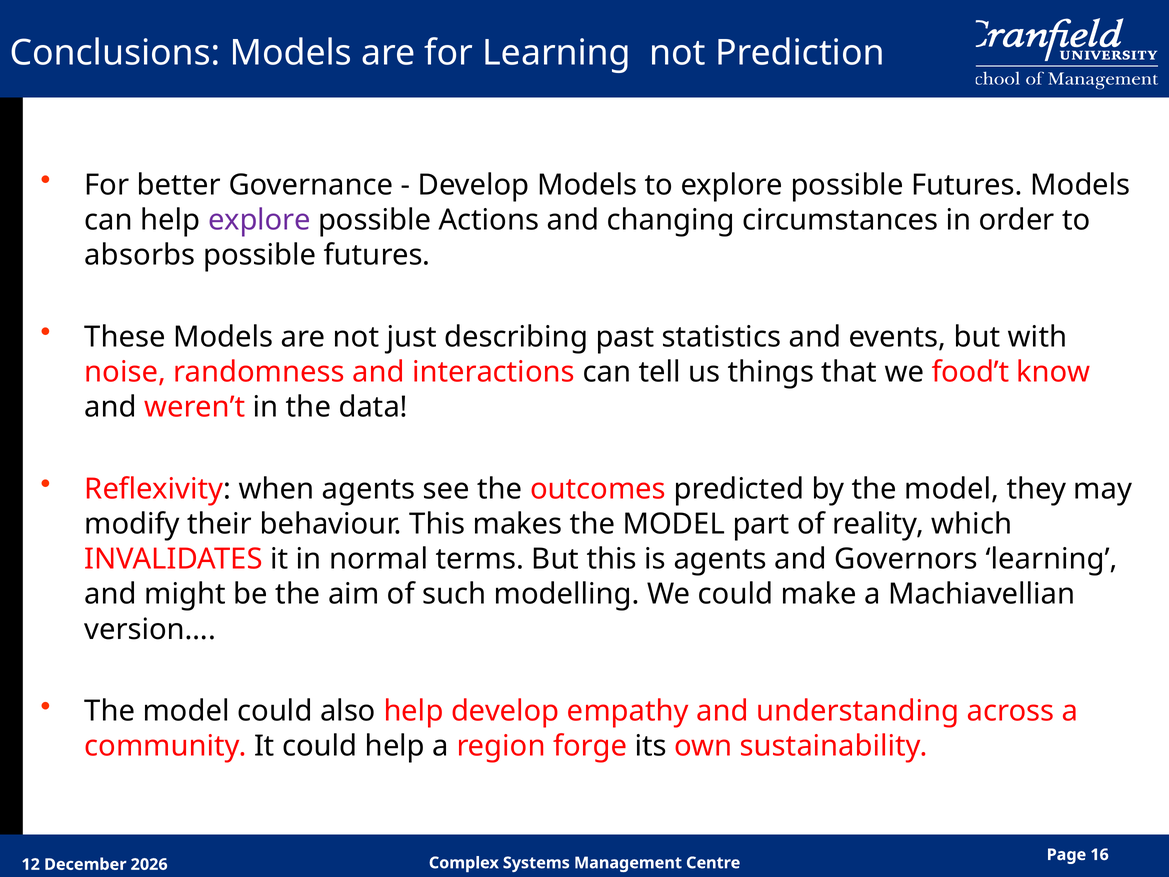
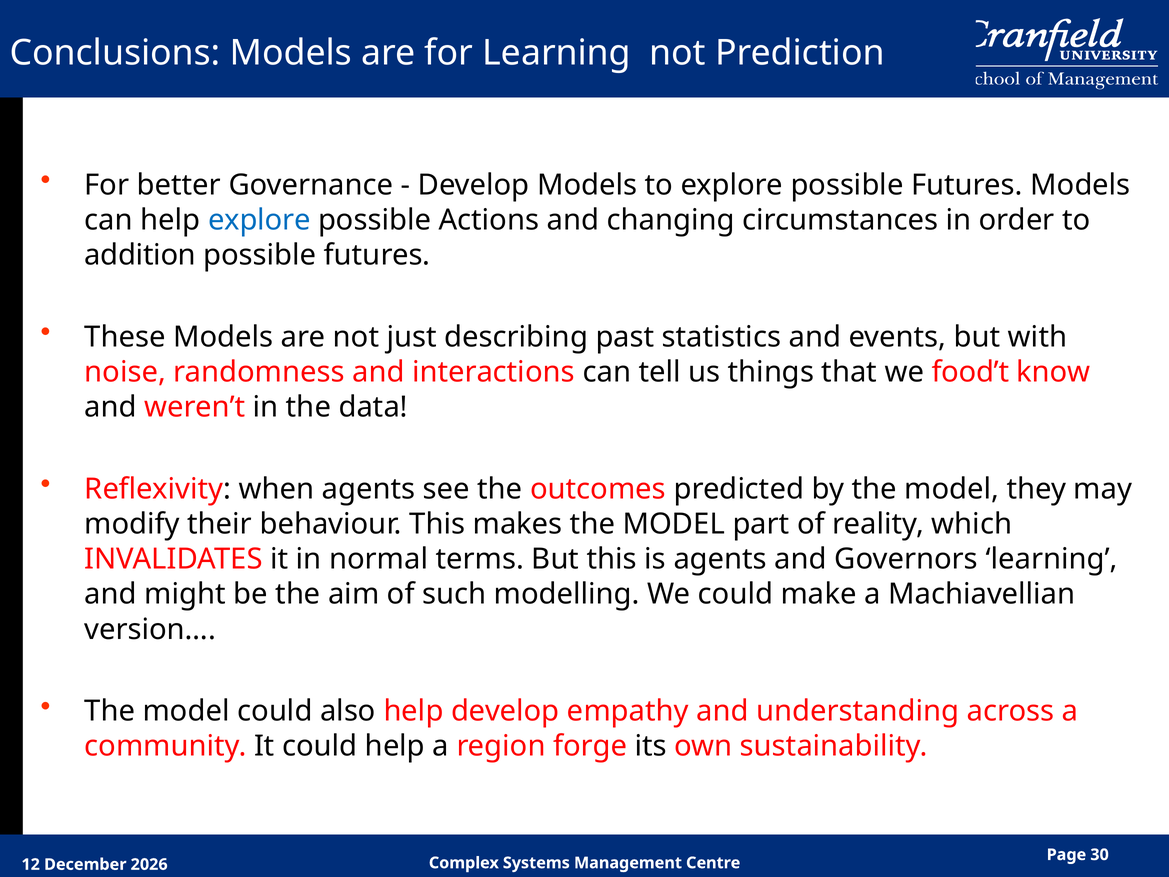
explore at (259, 220) colour: purple -> blue
absorbs: absorbs -> addition
16: 16 -> 30
